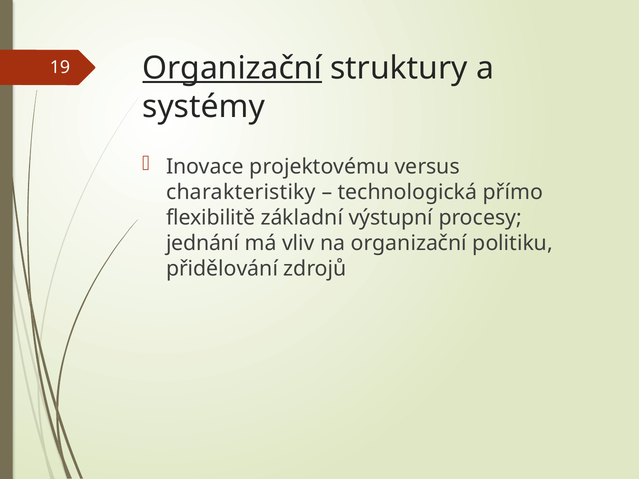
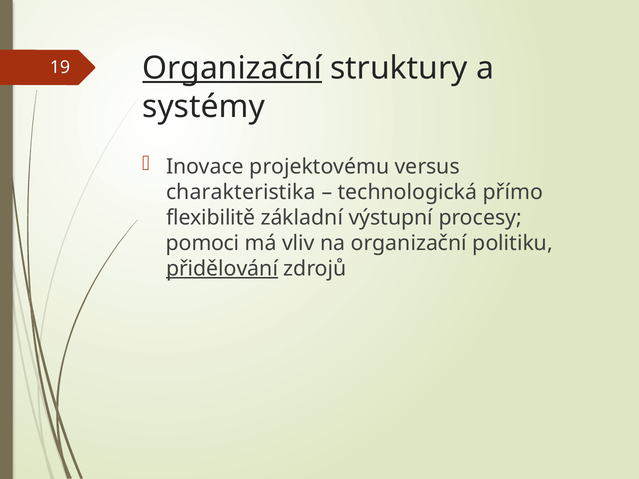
charakteristiky: charakteristiky -> charakteristika
jednání: jednání -> pomoci
přidělování underline: none -> present
